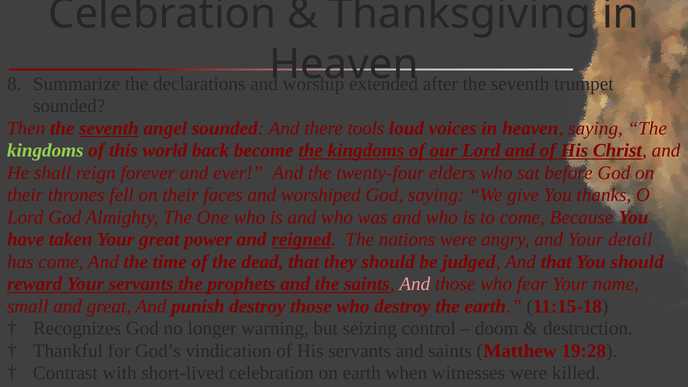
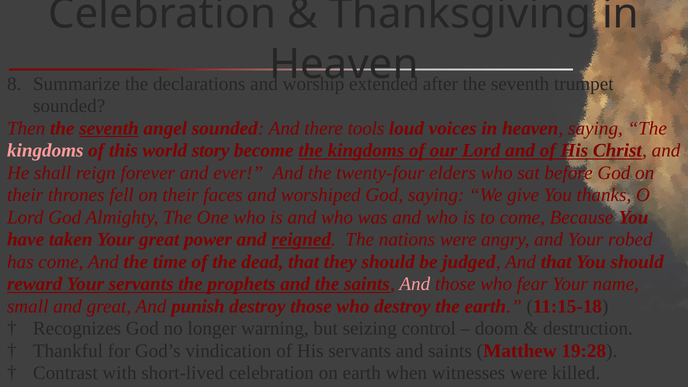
kingdoms at (45, 151) colour: light green -> pink
back: back -> story
detail: detail -> robed
